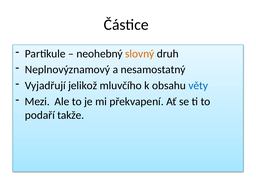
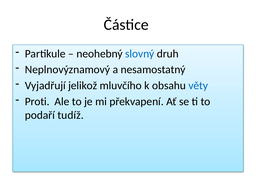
slovný colour: orange -> blue
Mezi: Mezi -> Proti
takže: takže -> tudíž
